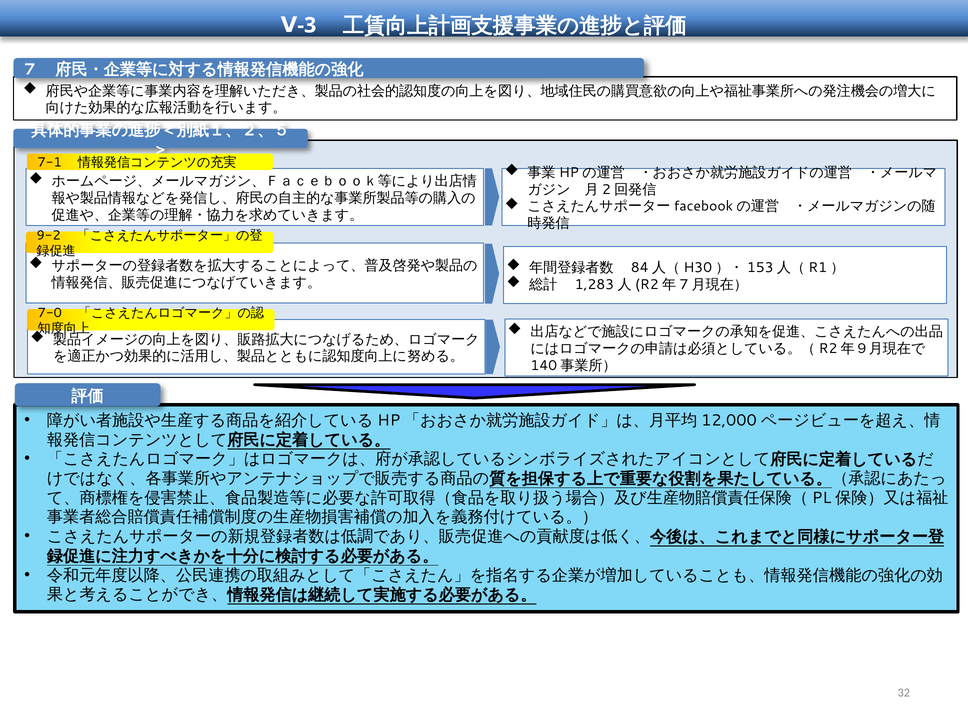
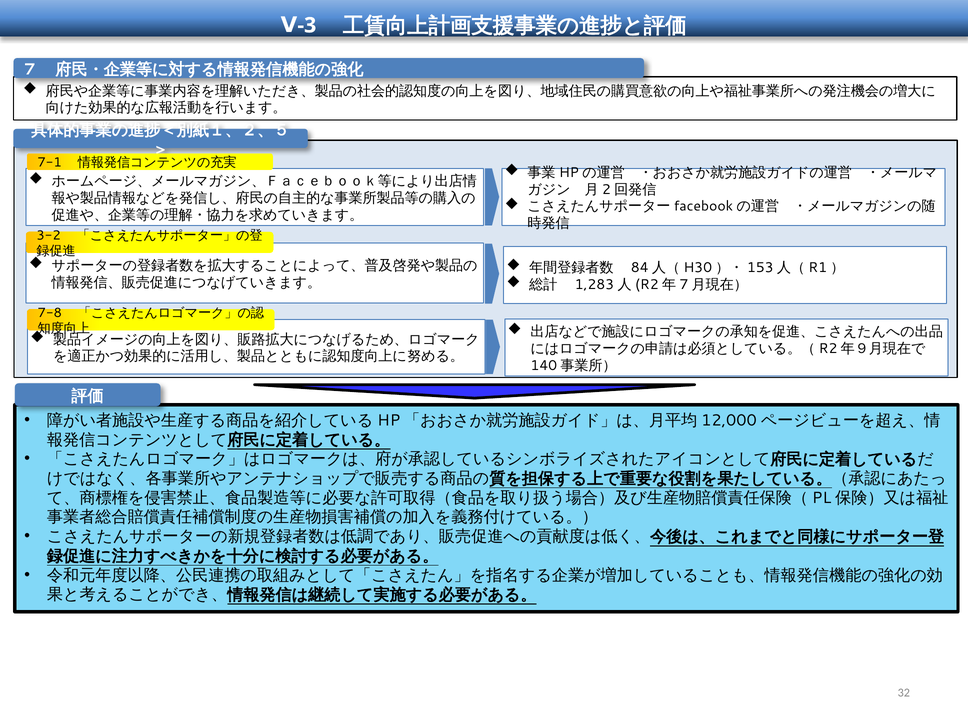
9-2: 9-2 -> 3-2
7-0: 7-0 -> 7-8
